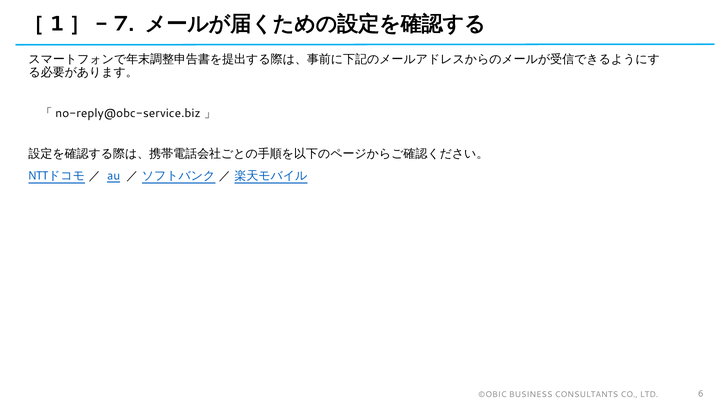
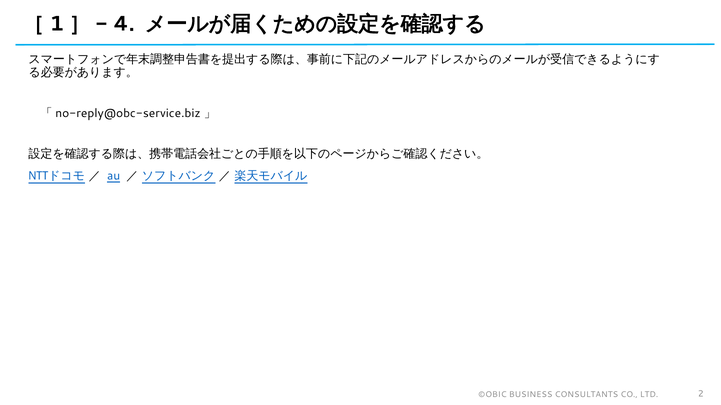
7: 7 -> 4
6: 6 -> 2
